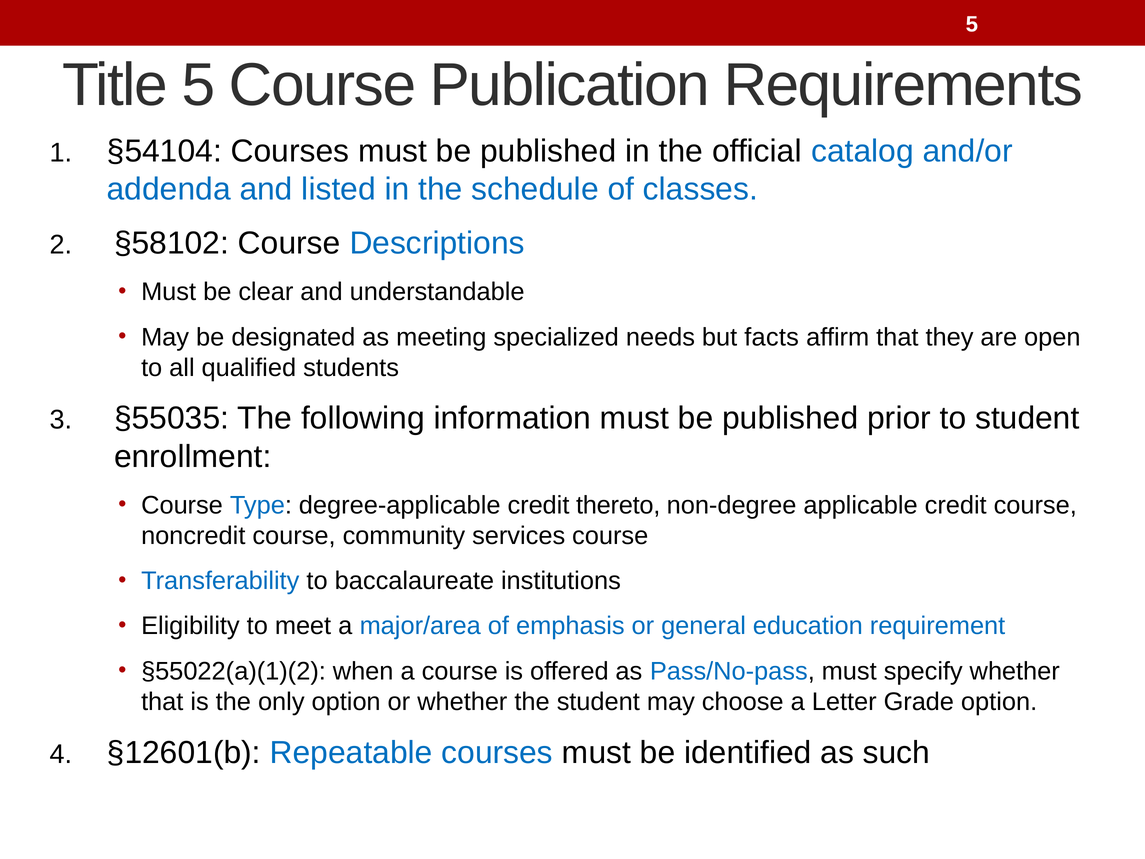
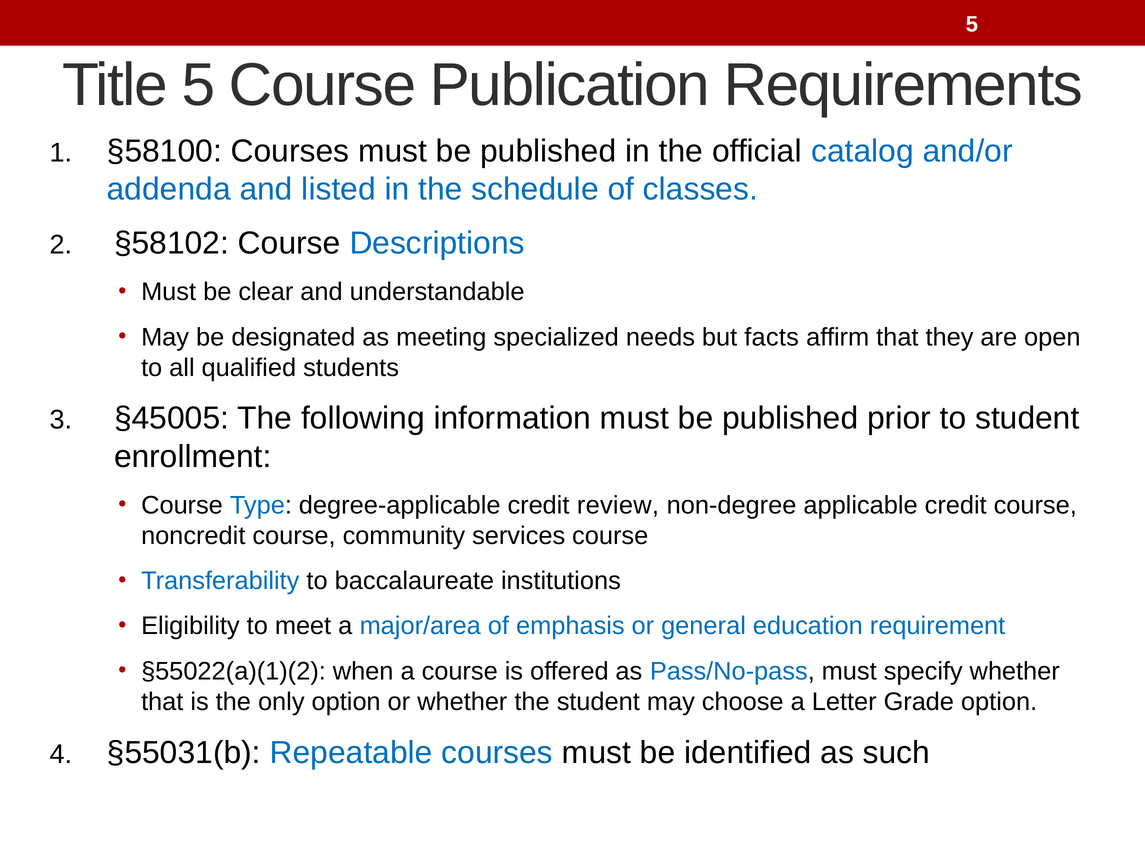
§54104: §54104 -> §58100
§55035: §55035 -> §45005
thereto: thereto -> review
§12601(b: §12601(b -> §55031(b
